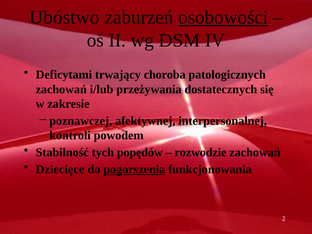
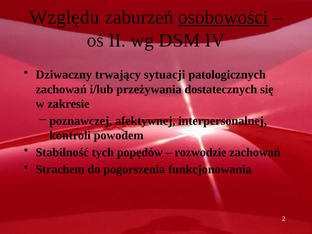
Ubóstwo: Ubóstwo -> Względu
Deficytami: Deficytami -> Dziwaczny
choroba: choroba -> sytuacji
Dziecięce: Dziecięce -> Strachem
pogorszenia underline: present -> none
